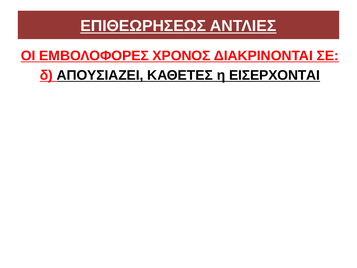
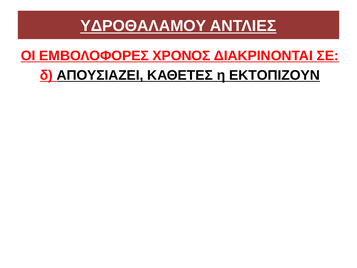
ΕΠΙΘΕΩΡΗΣΕΩΣ: ΕΠΙΘΕΩΡΗΣΕΩΣ -> ΥΔΡΟΘΑΛΑΜΟΥ
ΕΙΣΕΡΧΟΝΤΑΙ: ΕΙΣΕΡΧΟΝΤΑΙ -> ΕΚΤΟΠΙΖΟΥΝ
